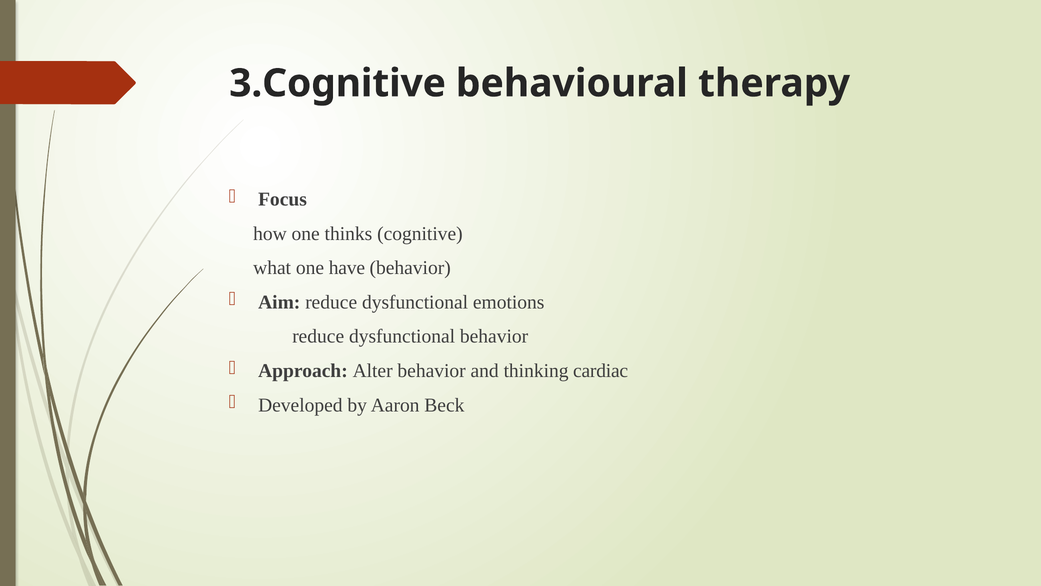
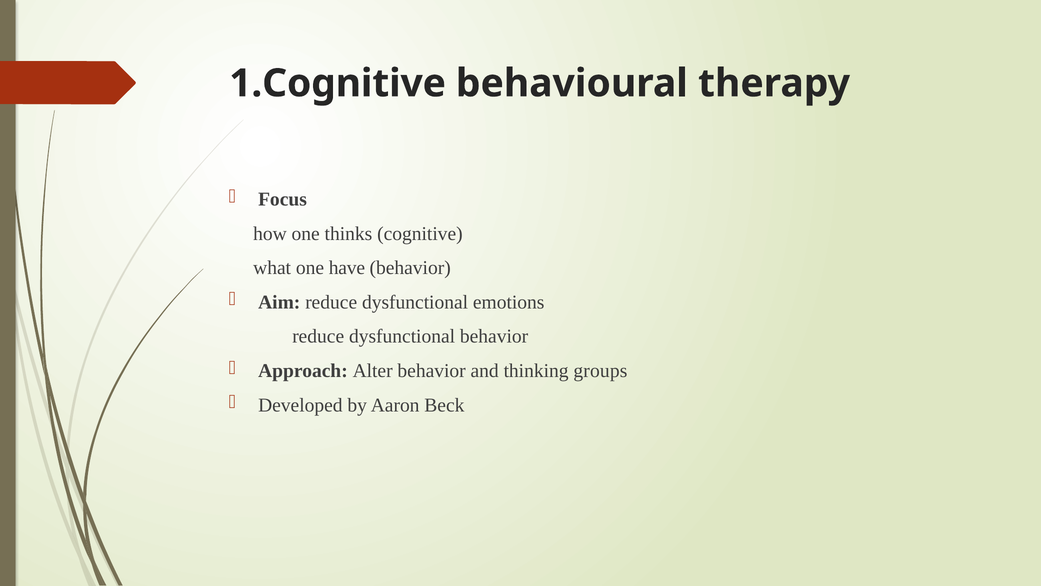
3.Cognitive: 3.Cognitive -> 1.Cognitive
cardiac: cardiac -> groups
